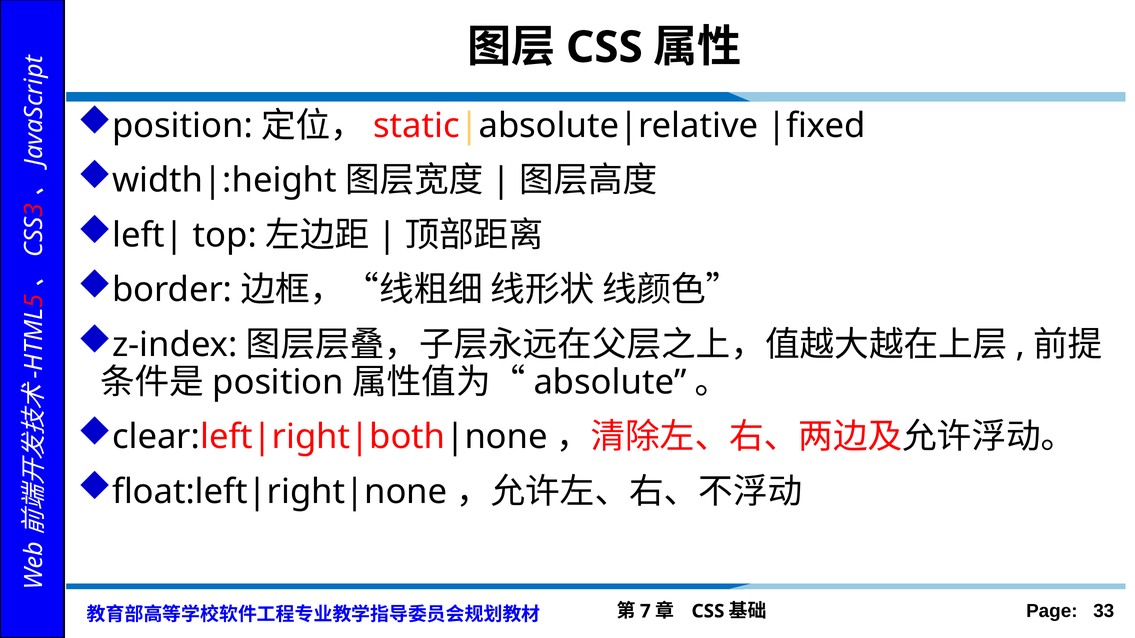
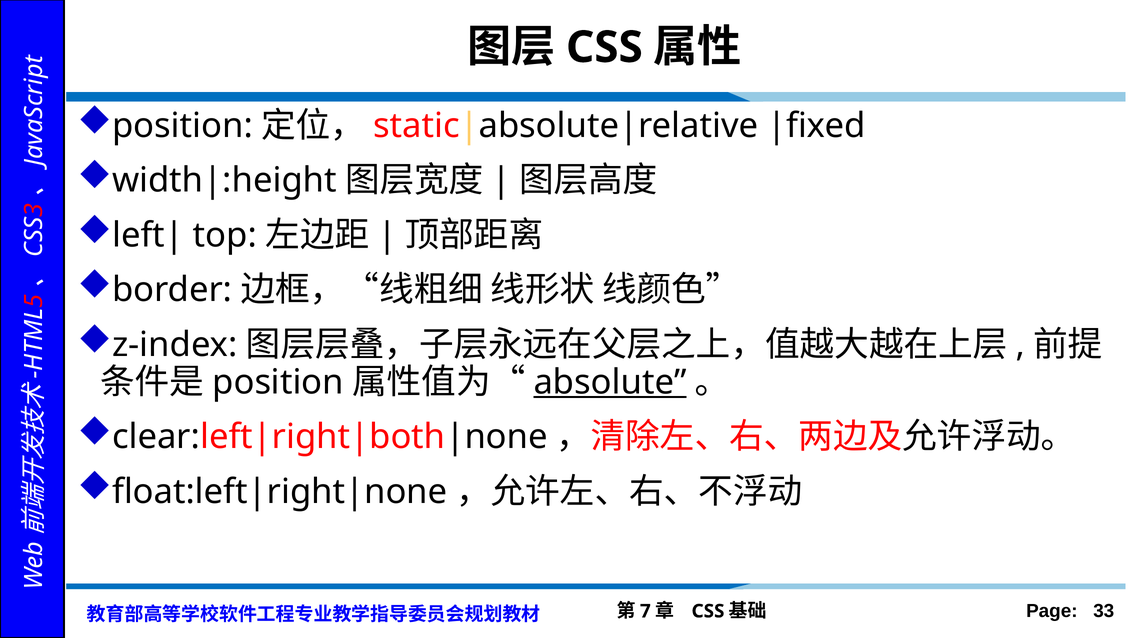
absolute underline: none -> present
